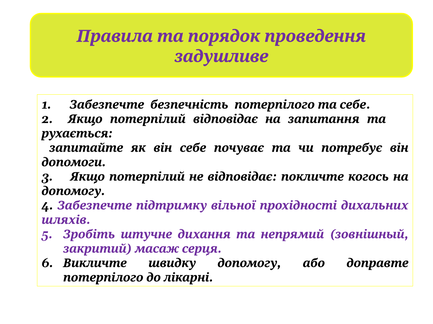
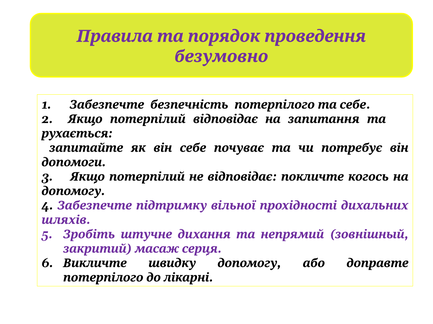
задушливе: задушливе -> безумовно
